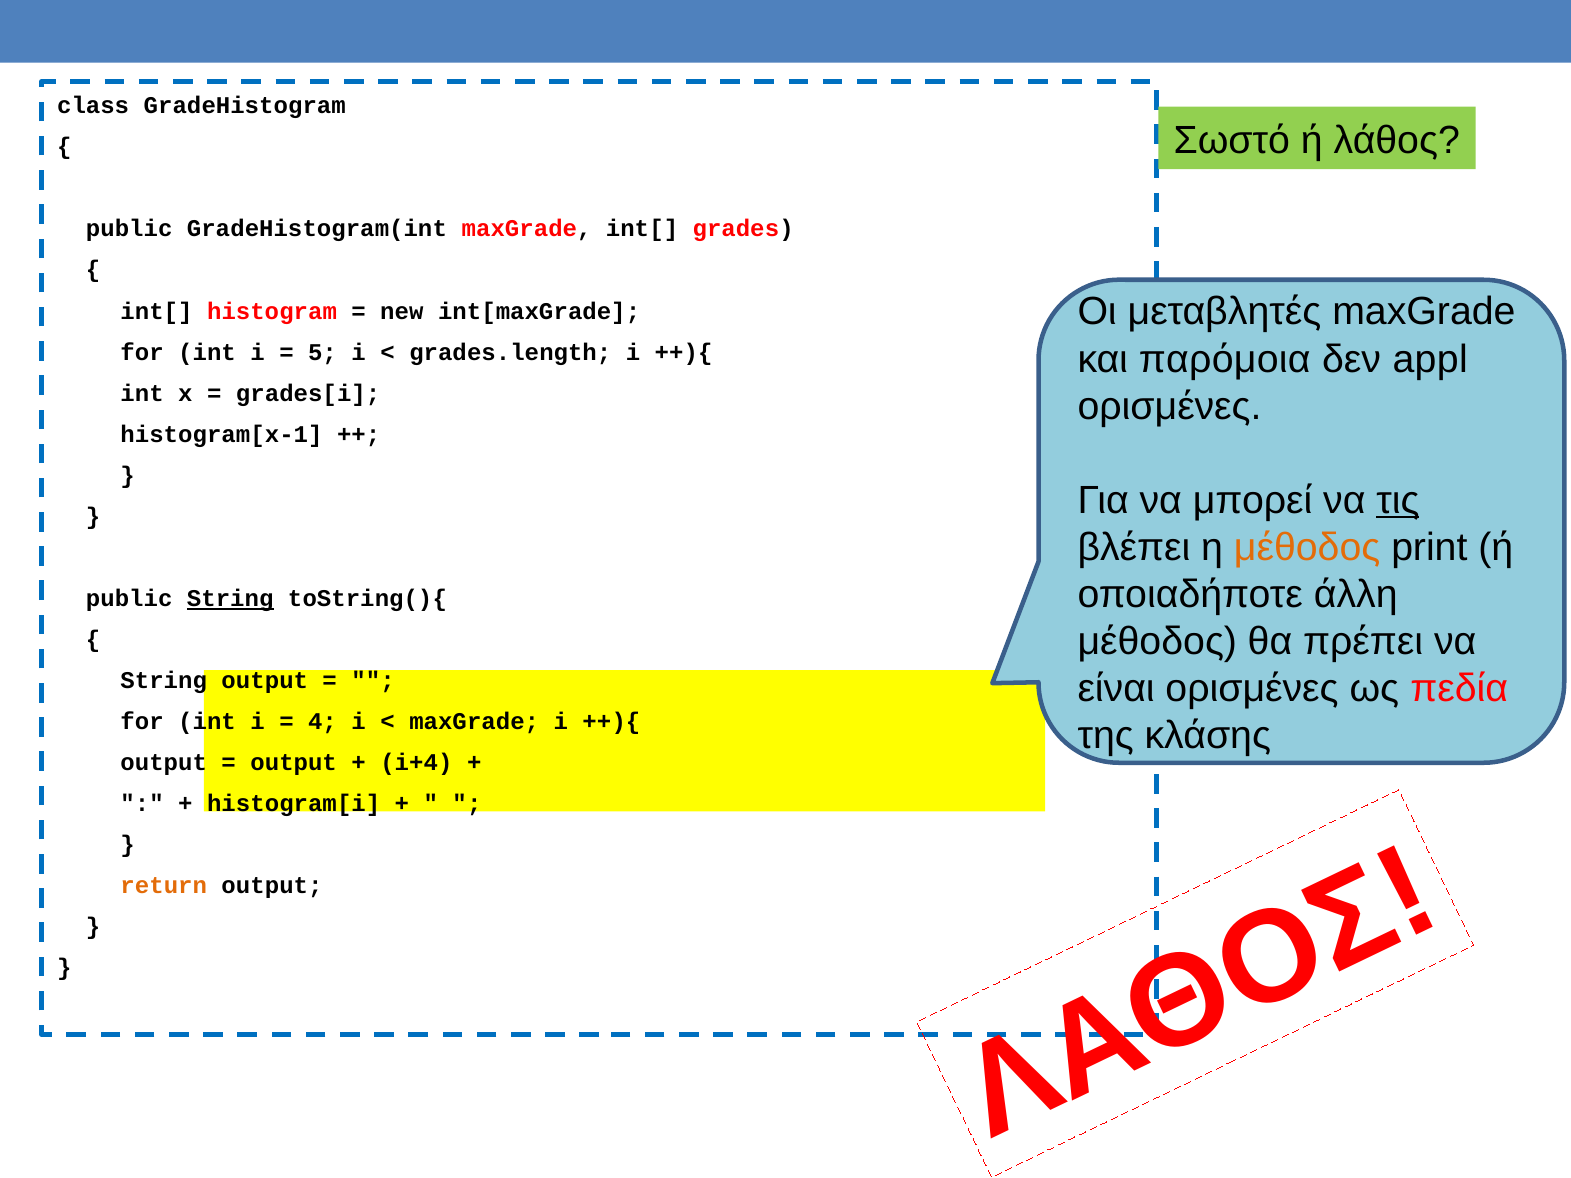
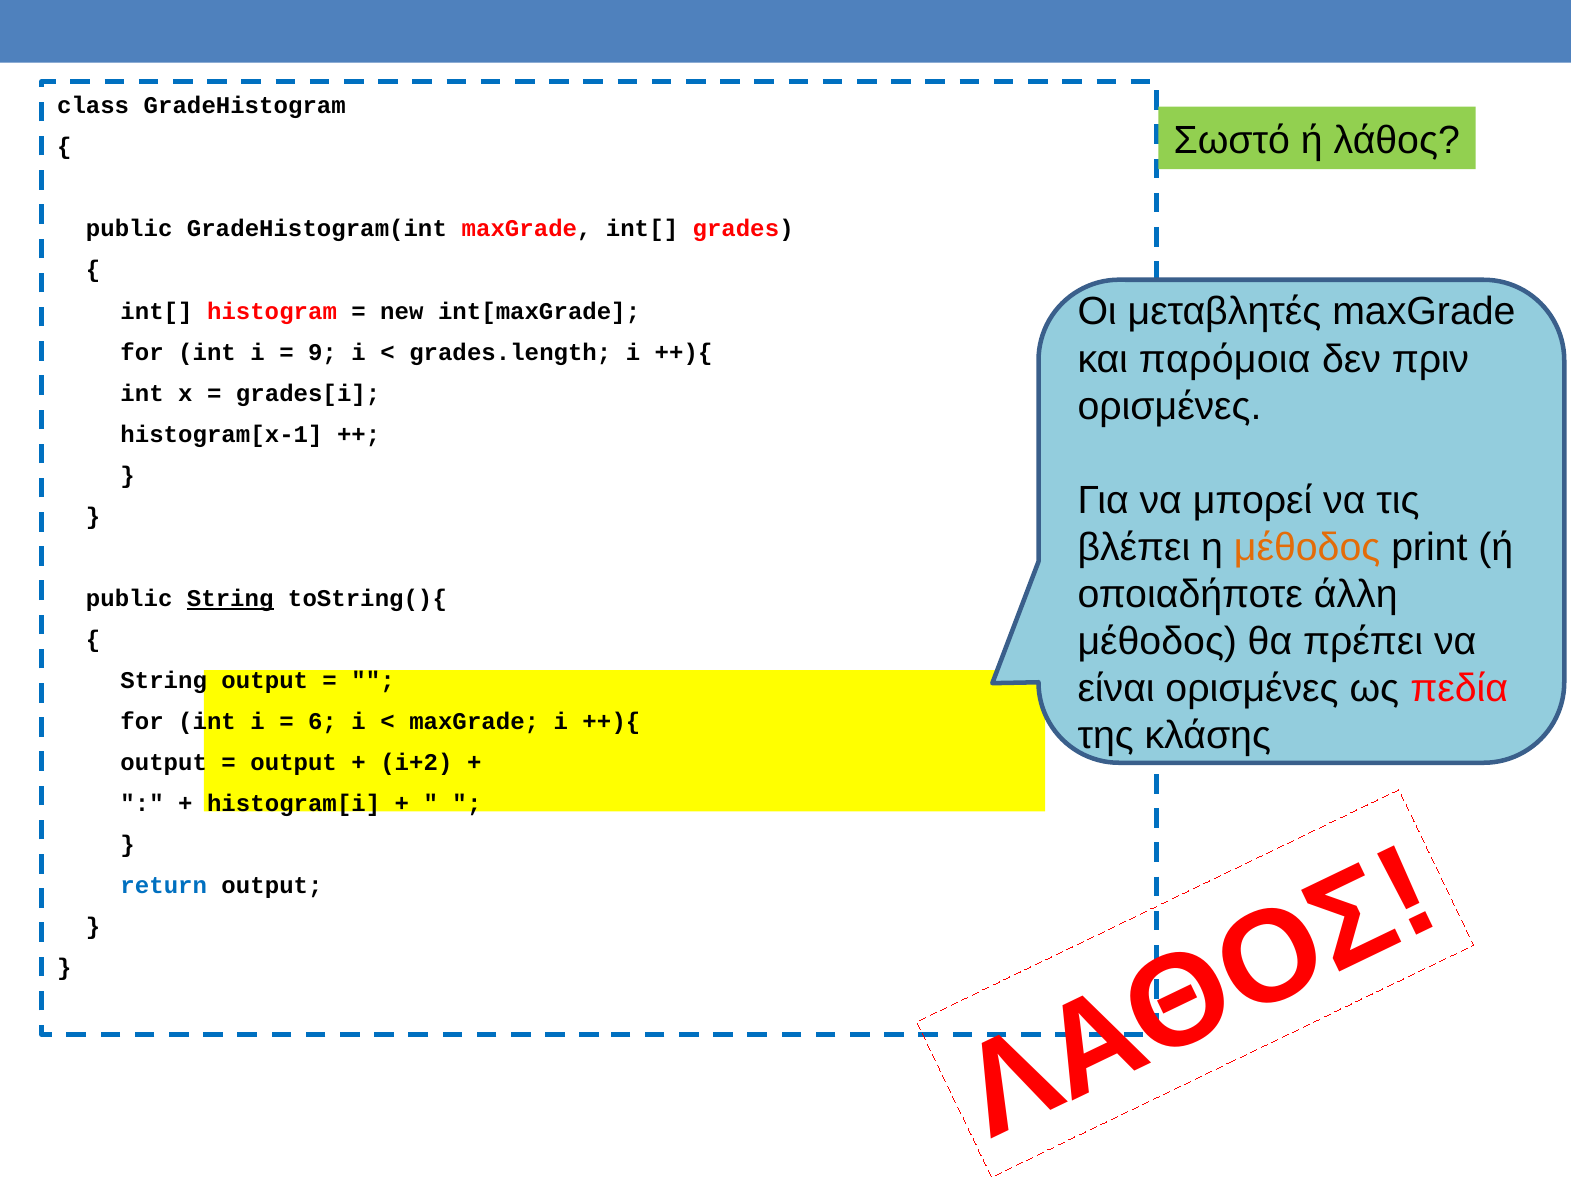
appl: appl -> πριν
5: 5 -> 9
τις underline: present -> none
4: 4 -> 6
i+4: i+4 -> i+2
return colour: orange -> blue
